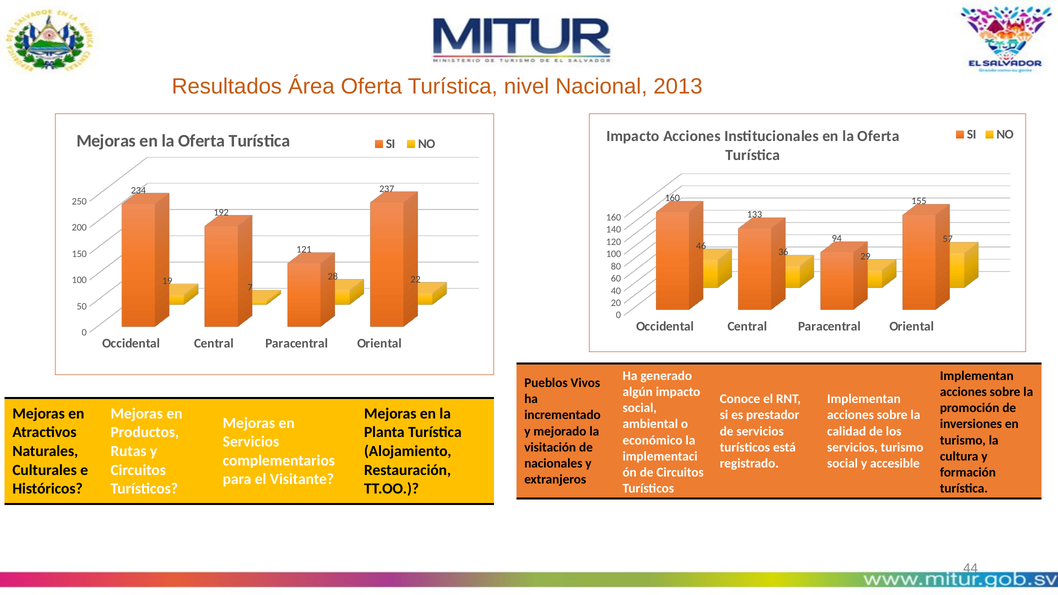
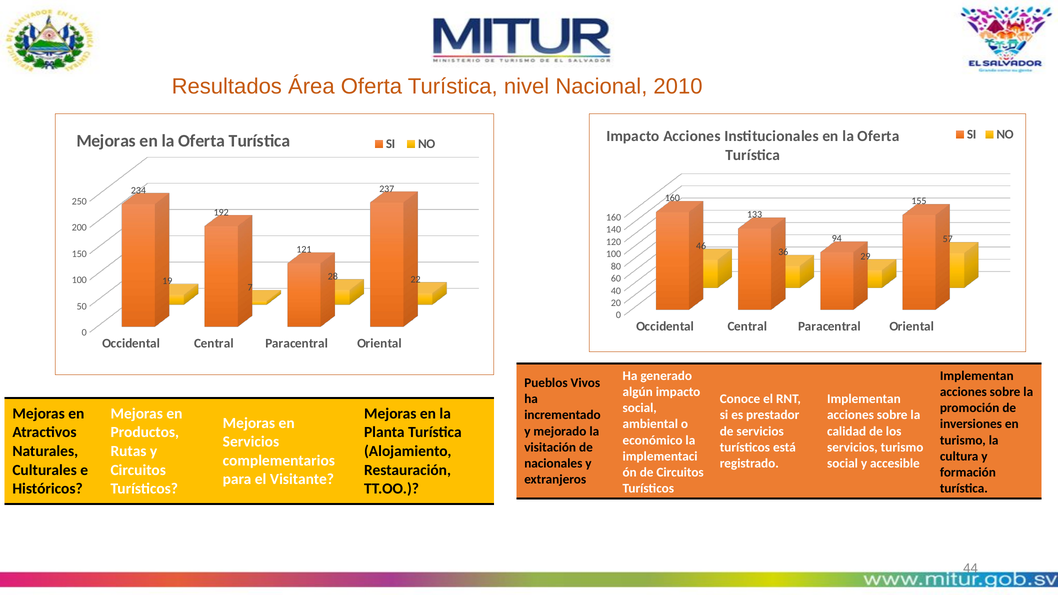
2013: 2013 -> 2010
